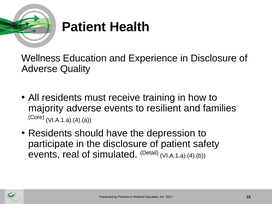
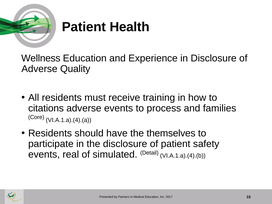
majority: majority -> citations
resilient: resilient -> process
depression: depression -> themselves
